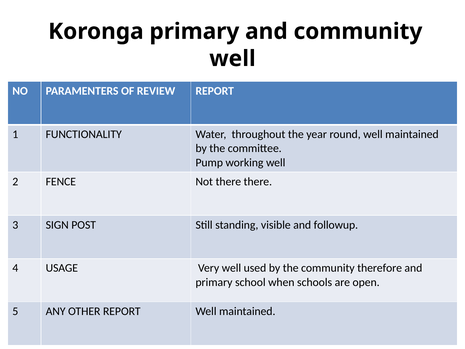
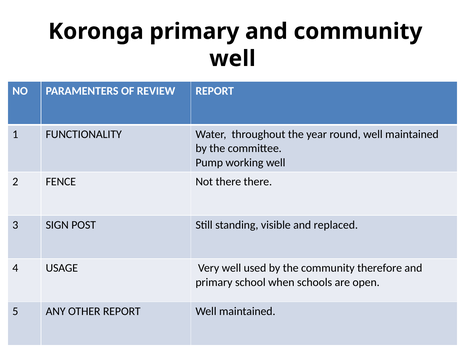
followup: followup -> replaced
